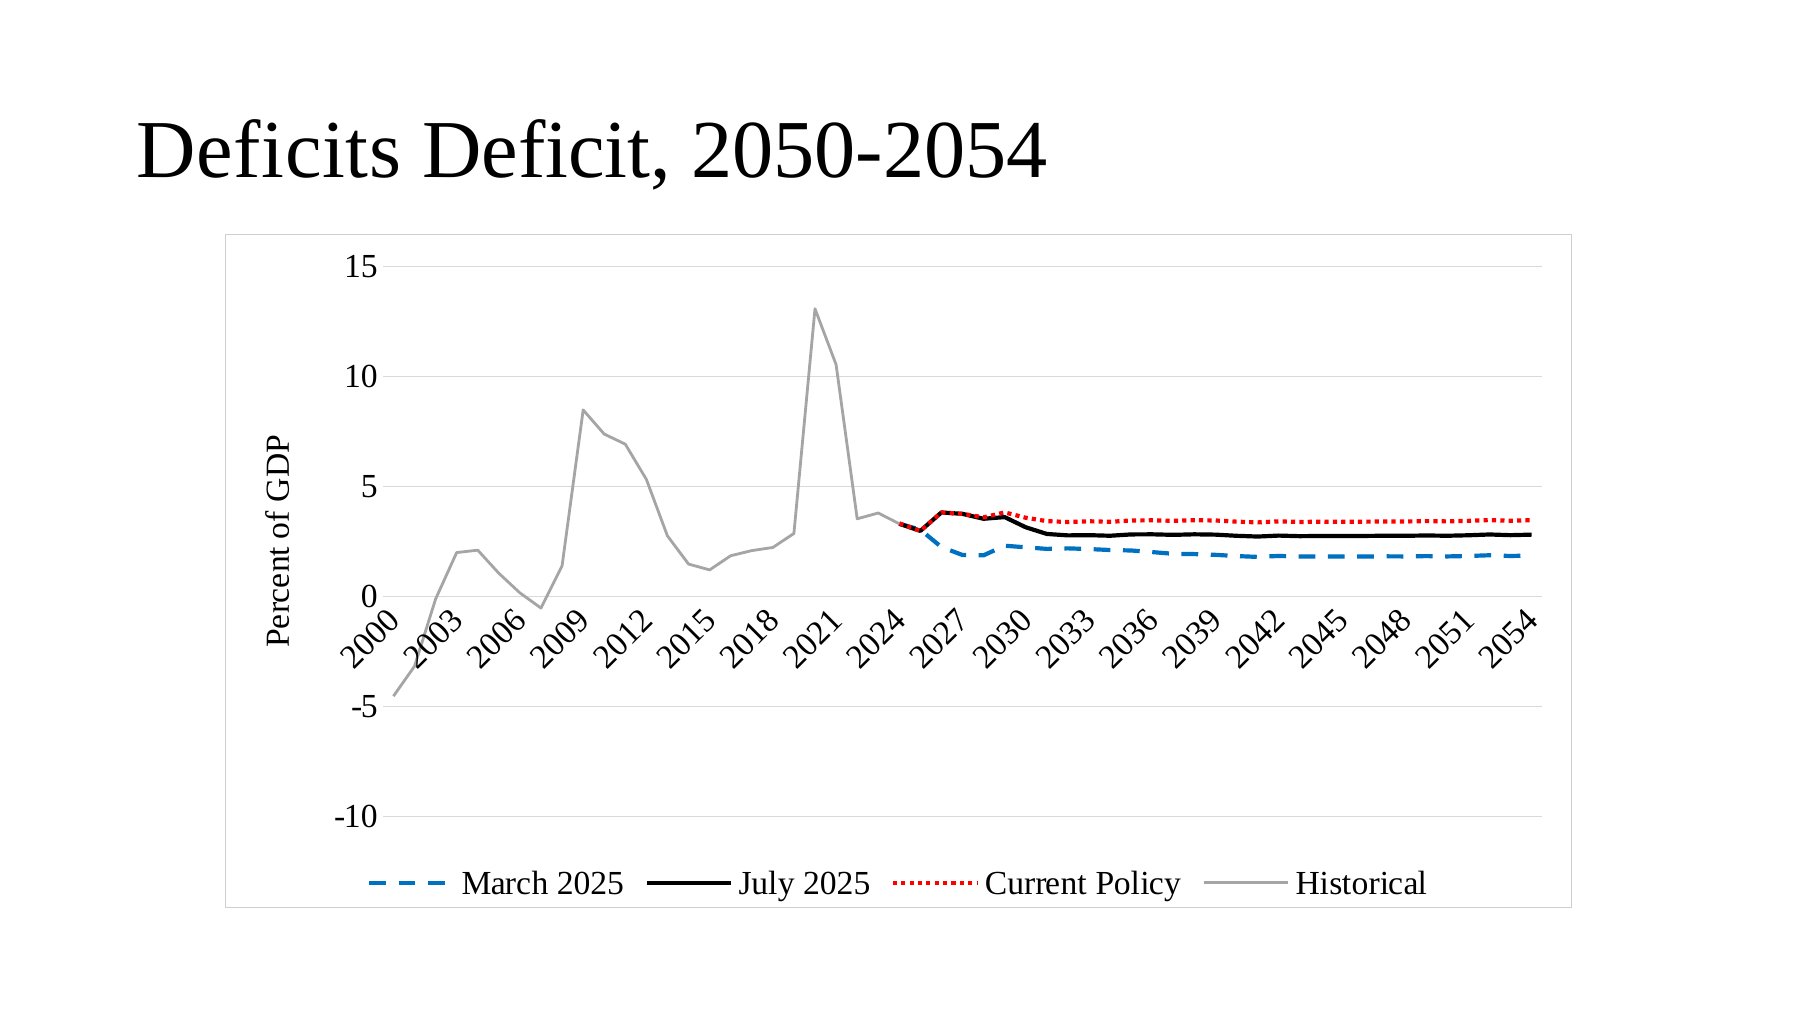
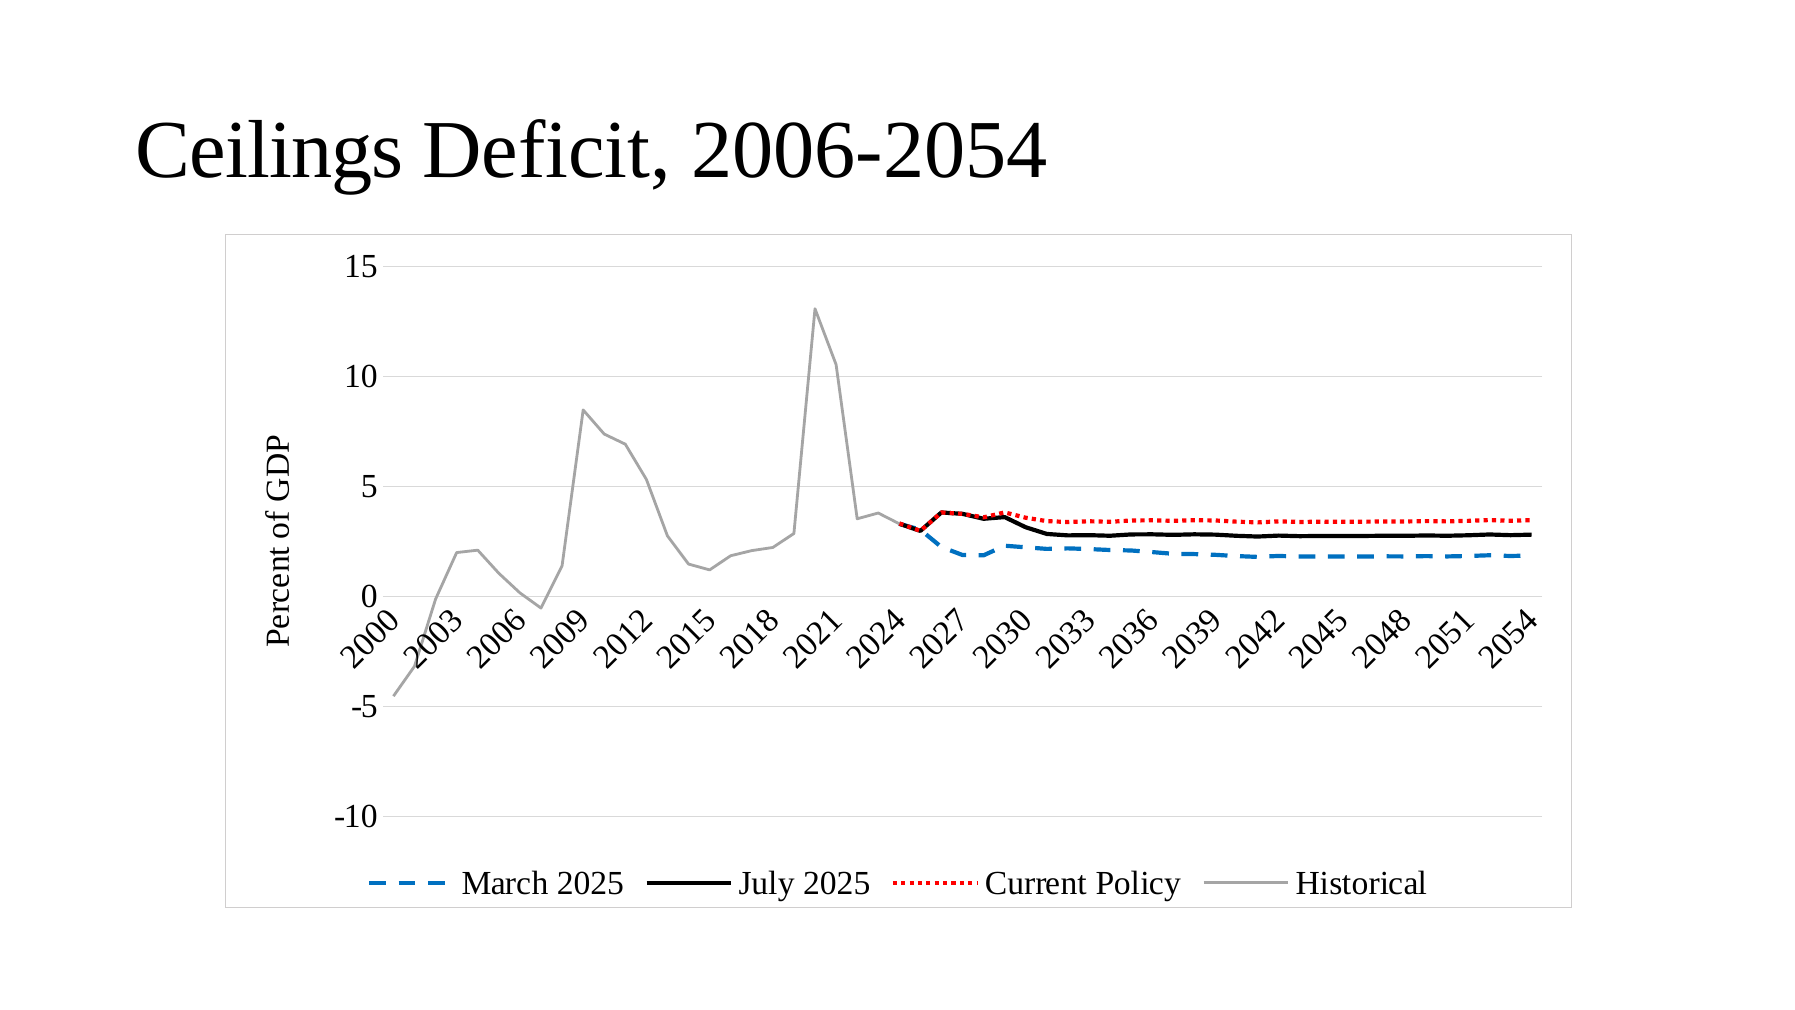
Deficits: Deficits -> Ceilings
2050-2054: 2050-2054 -> 2006-2054
